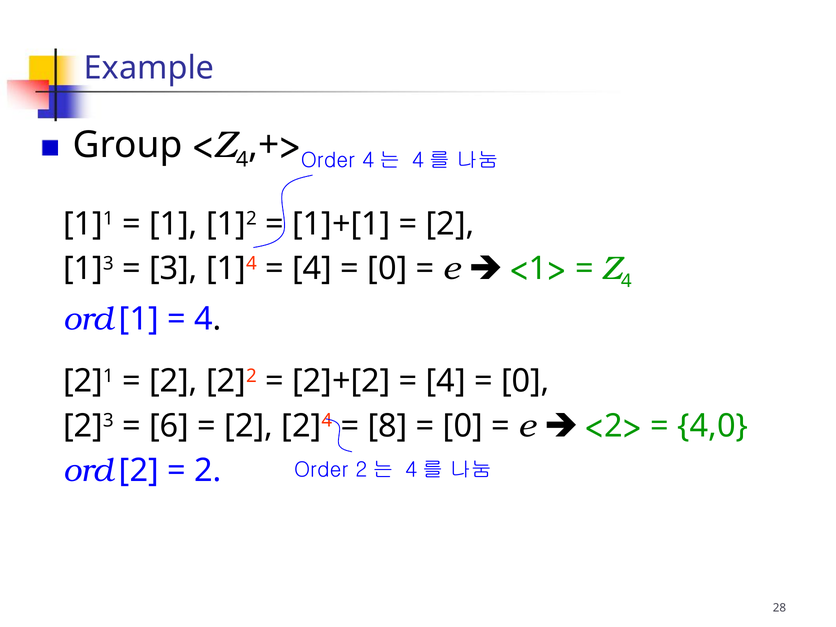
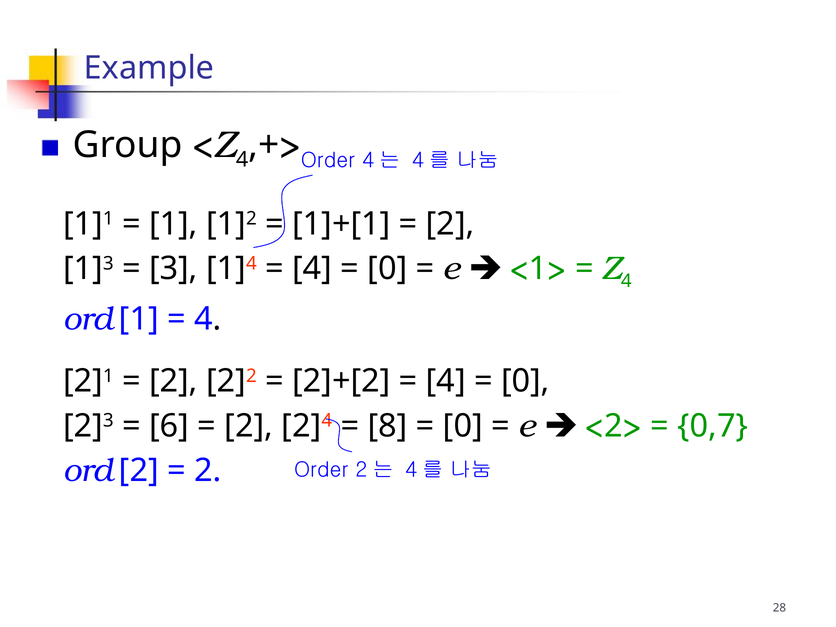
4,0: 4,0 -> 0,7
